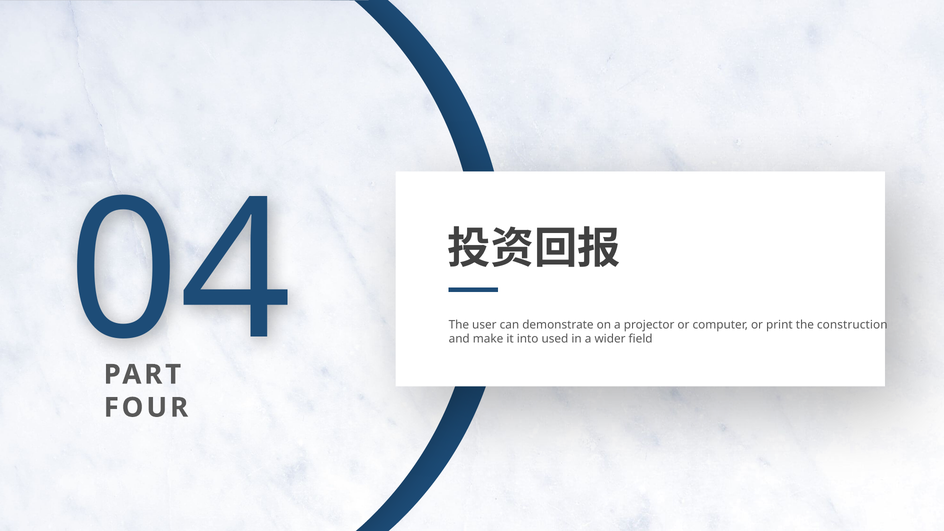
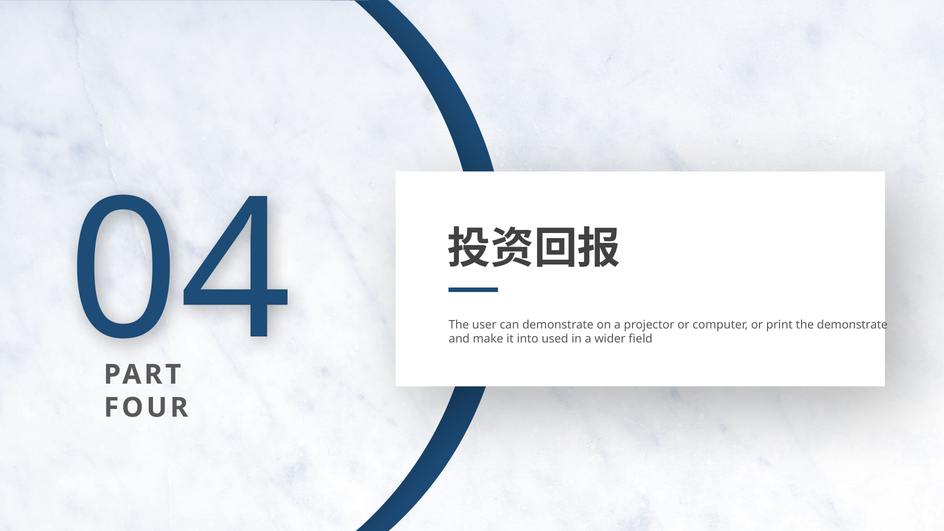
the construction: construction -> demonstrate
